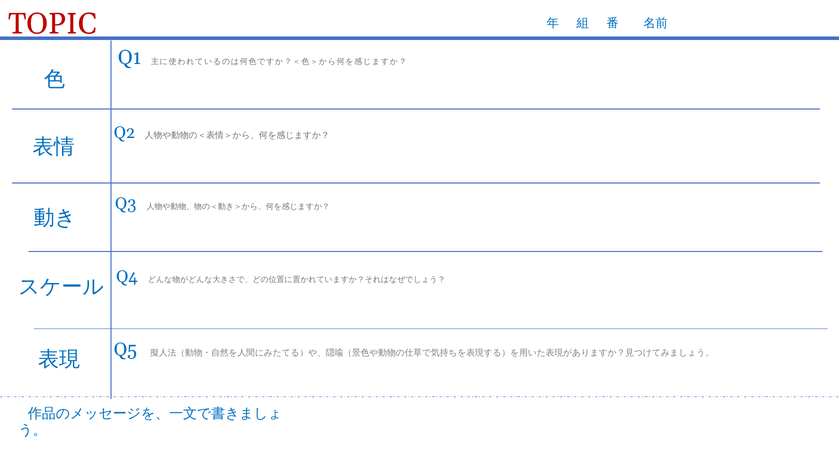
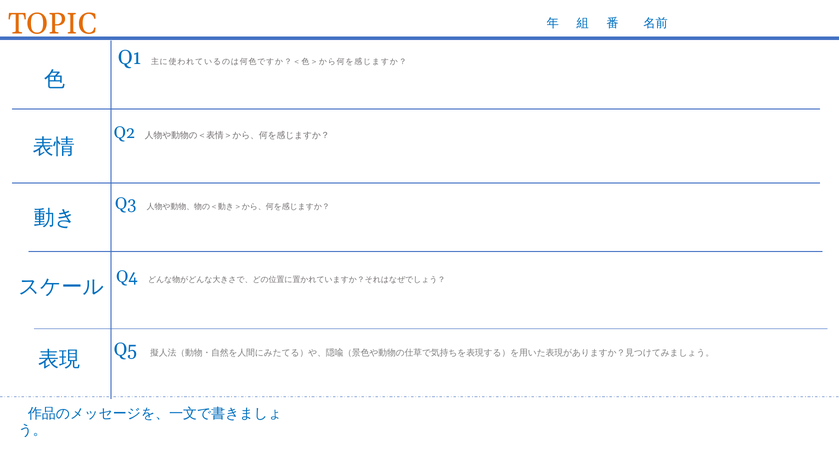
TOPIC colour: red -> orange
